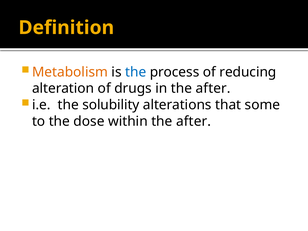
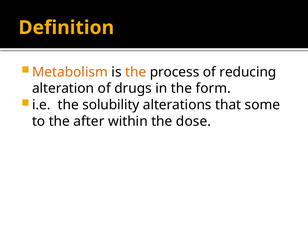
the at (136, 72) colour: blue -> orange
in the after: after -> form
dose: dose -> after
within the after: after -> dose
